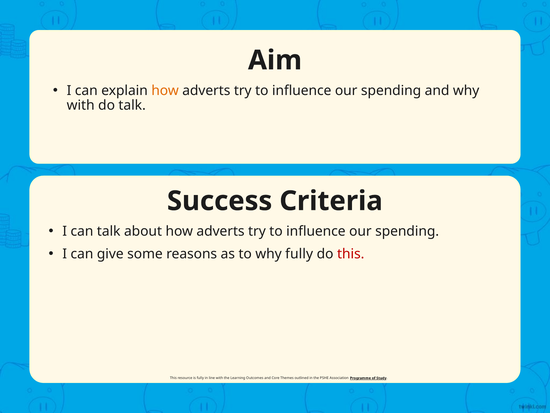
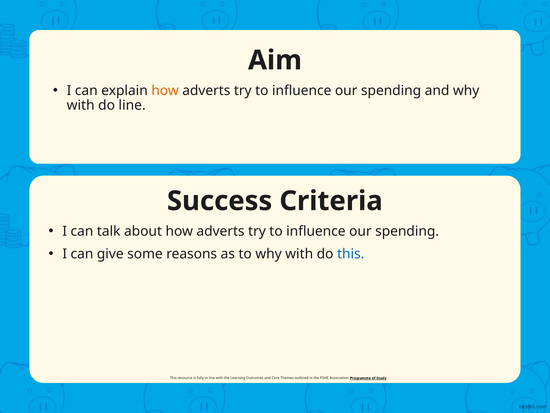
do talk: talk -> line
to why fully: fully -> with
this at (351, 254) colour: red -> blue
